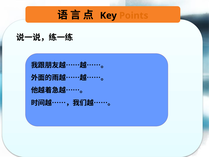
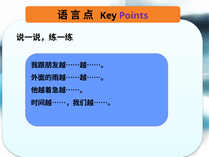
Points colour: orange -> purple
